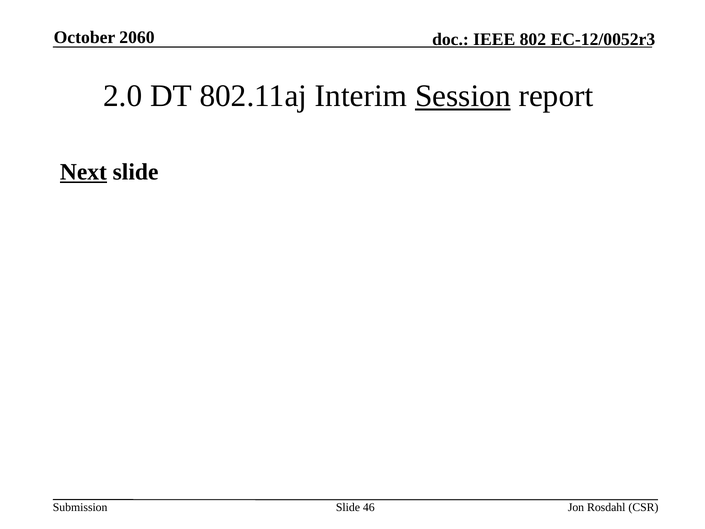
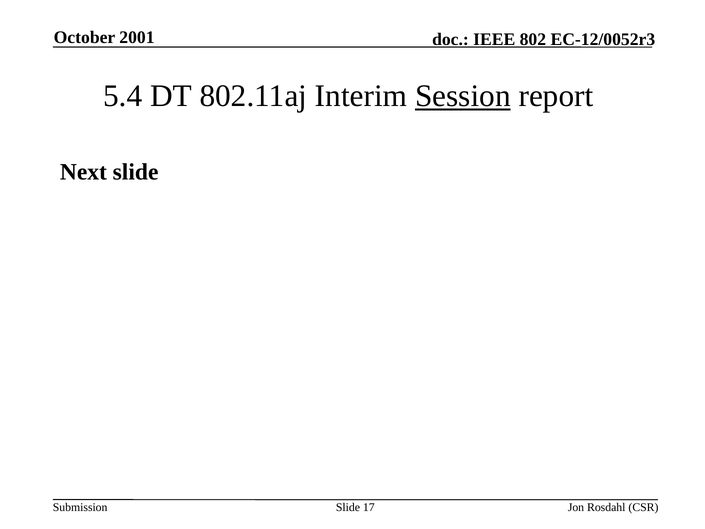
2060: 2060 -> 2001
2.0: 2.0 -> 5.4
Next underline: present -> none
46: 46 -> 17
